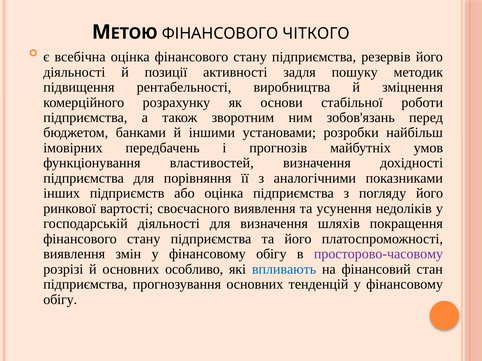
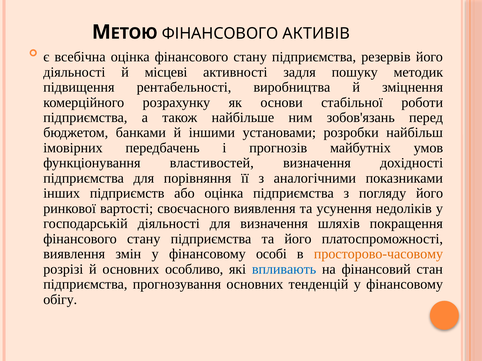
ЧІТКОГО: ЧІТКОГО -> АКТИВІВ
позиції: позиції -> місцеві
зворотним: зворотним -> найбільше
змін у фінансовому обігу: обігу -> особі
просторово-часовому colour: purple -> orange
